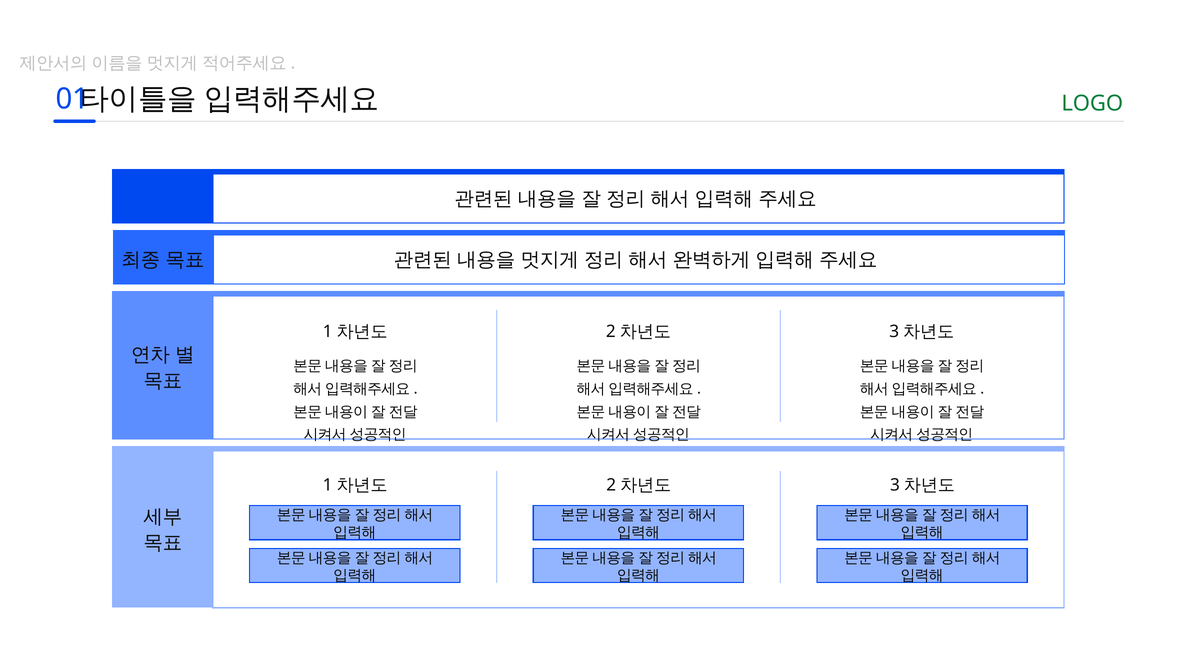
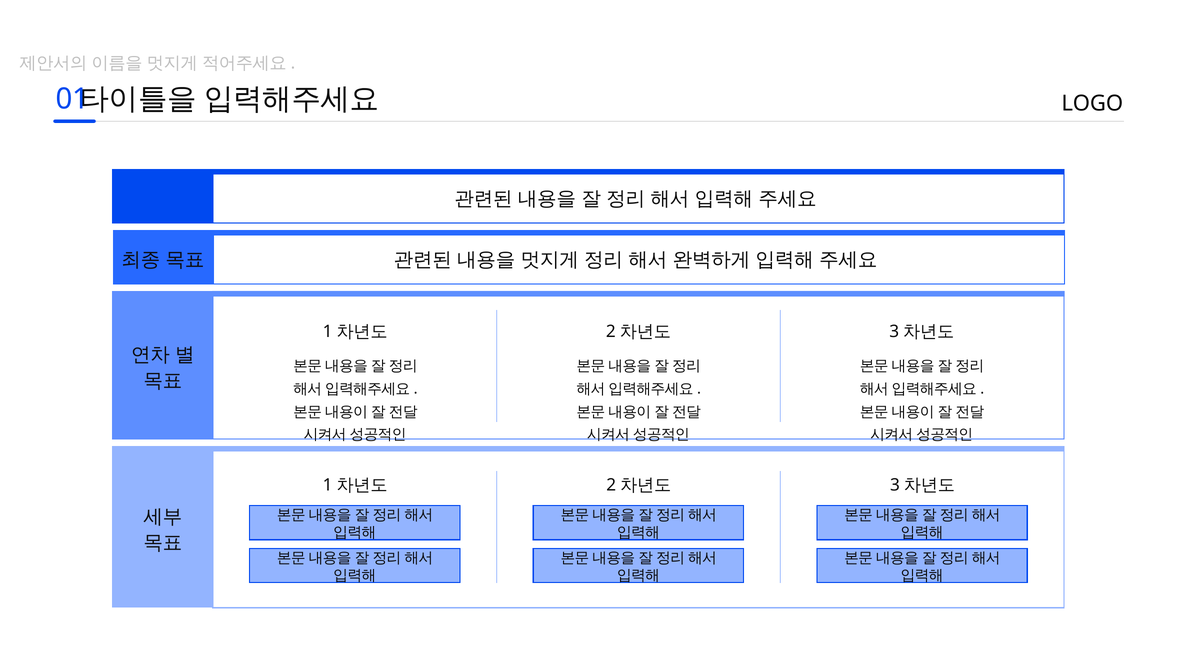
LOGO colour: green -> black
